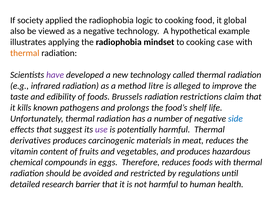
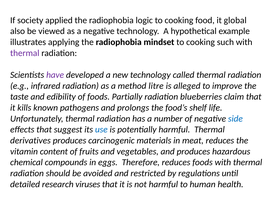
case: case -> such
thermal at (25, 53) colour: orange -> purple
Brussels: Brussels -> Partially
restrictions: restrictions -> blueberries
use colour: purple -> blue
barrier: barrier -> viruses
